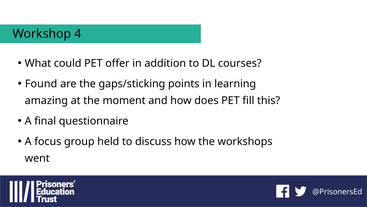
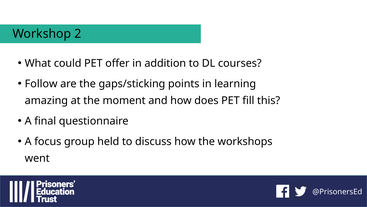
4: 4 -> 2
Found: Found -> Follow
